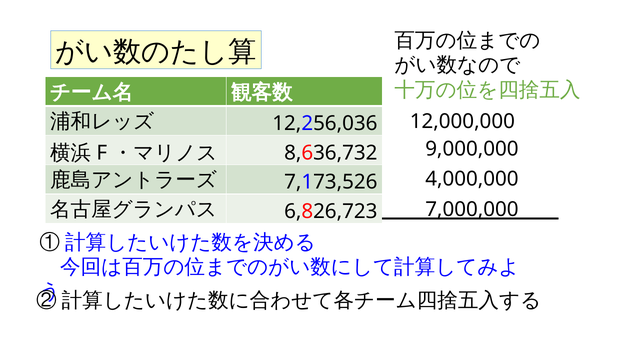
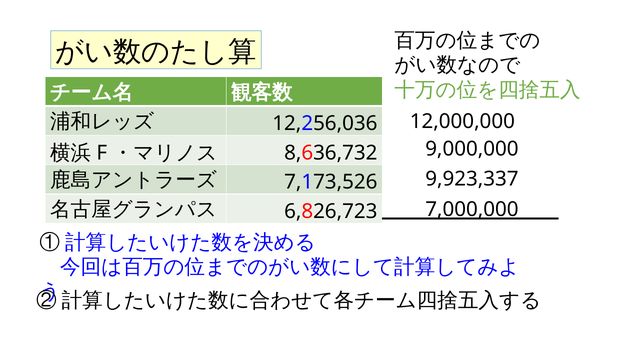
4,000,000: 4,000,000 -> 9,923,337
